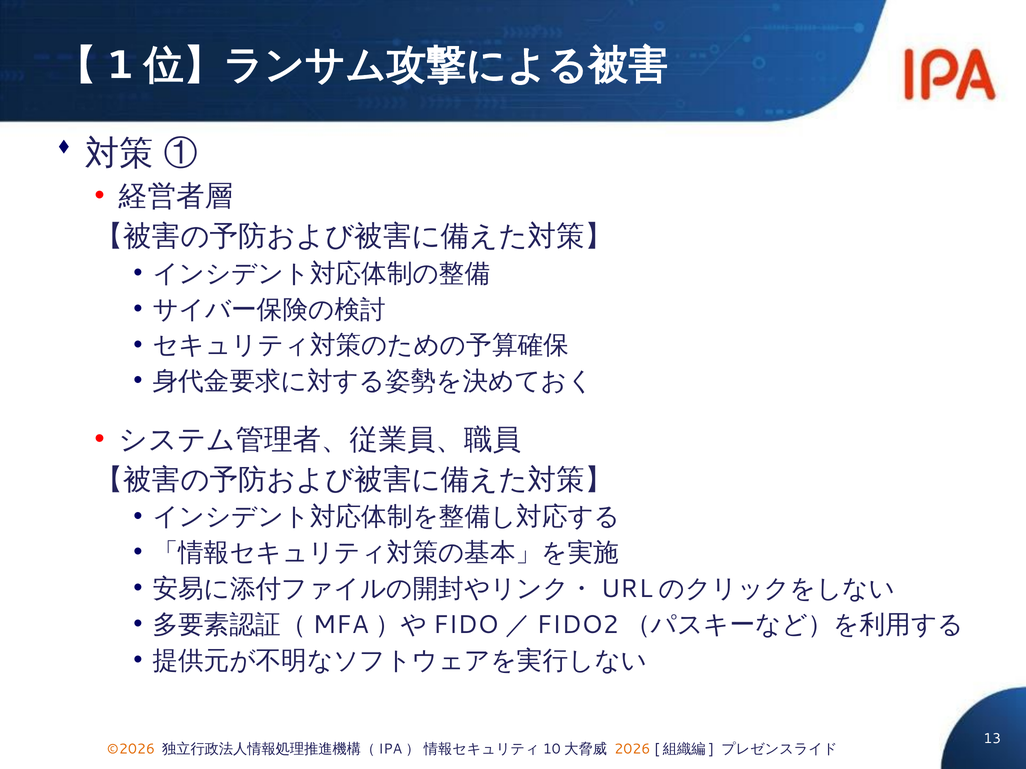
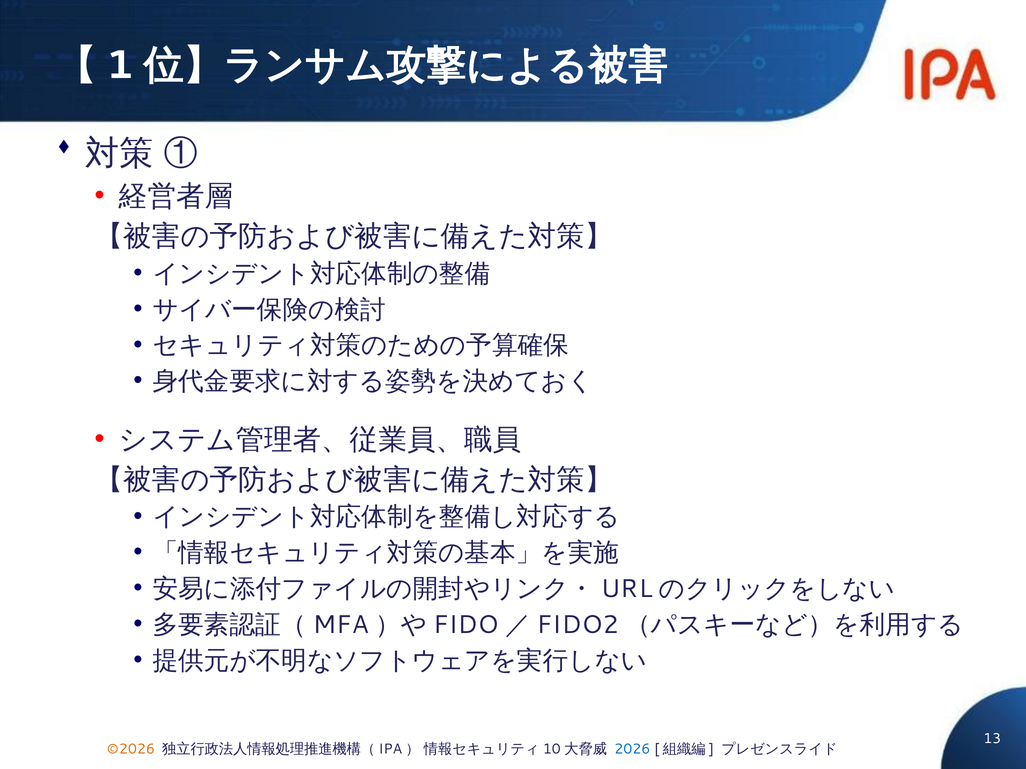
2026 colour: orange -> blue
